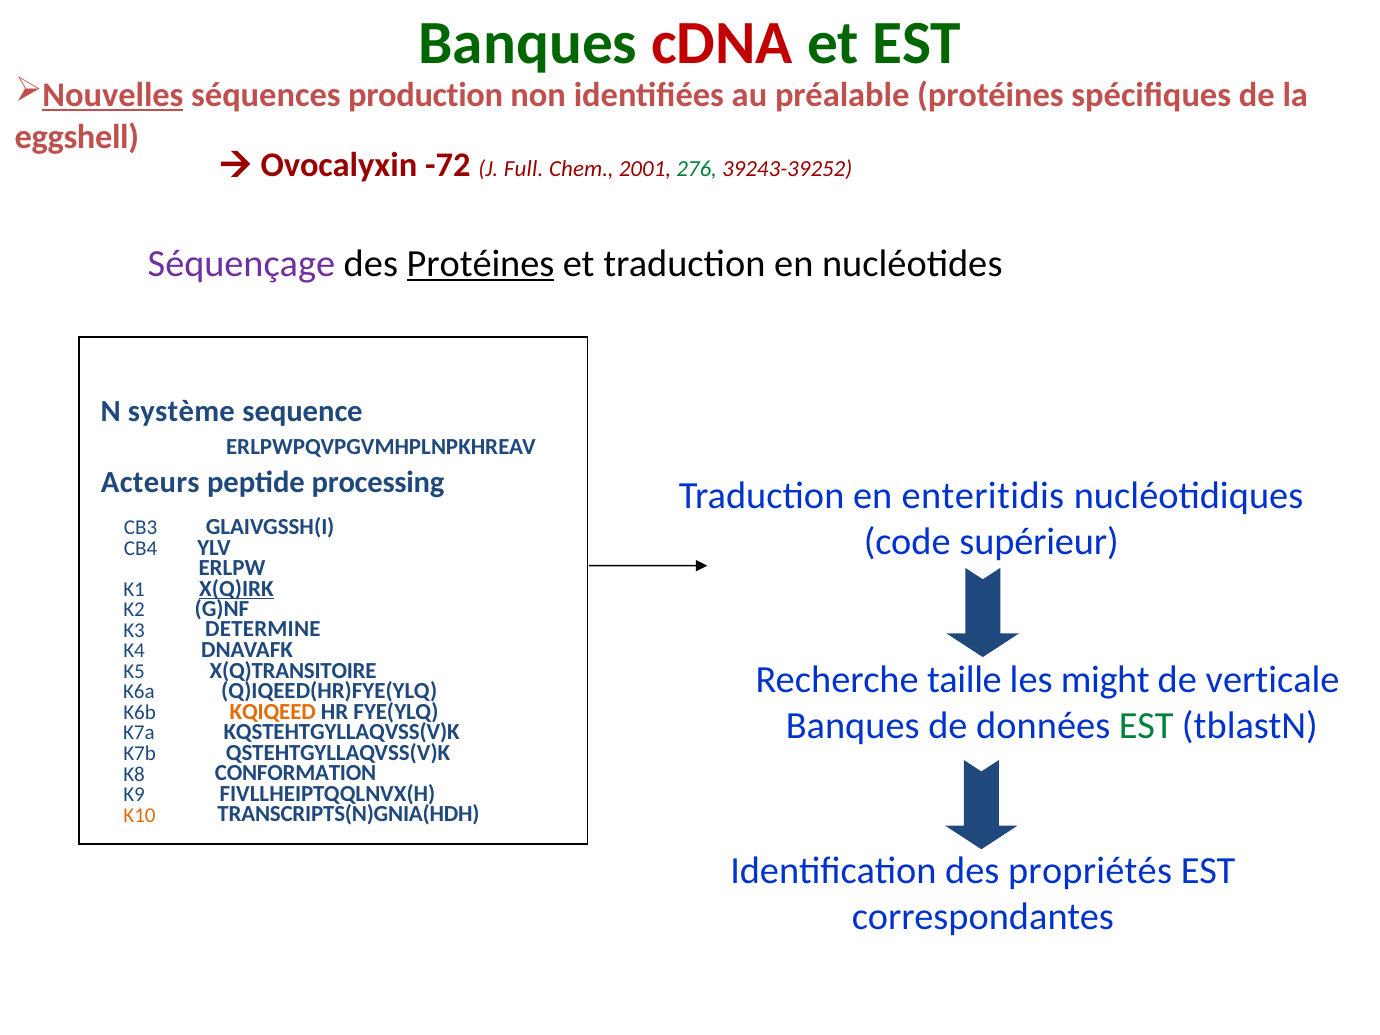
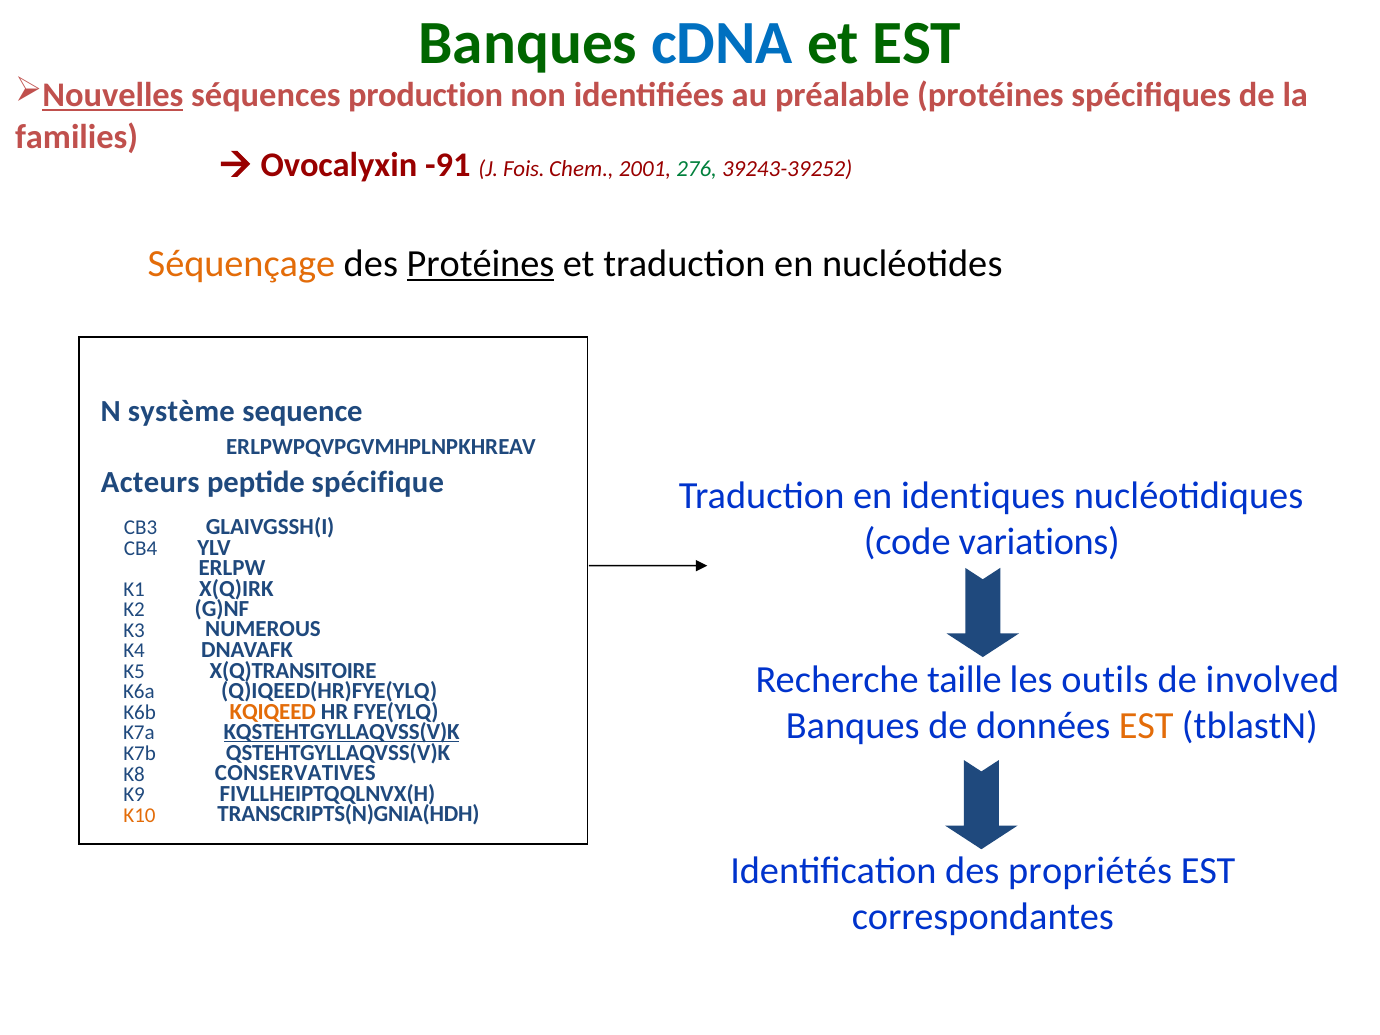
cDNA colour: red -> blue
eggshell: eggshell -> families
-72: -72 -> -91
Full: Full -> Fois
Séquençage colour: purple -> orange
processing: processing -> spécifique
enteritidis: enteritidis -> identiques
supérieur: supérieur -> variations
X(Q)IRK underline: present -> none
DETERMINE: DETERMINE -> NUMEROUS
might: might -> outils
verticale: verticale -> involved
EST at (1146, 726) colour: green -> orange
KQSTEHTGYLLAQVSS(V)K underline: none -> present
CONFORMATION: CONFORMATION -> CONSERVATIVES
